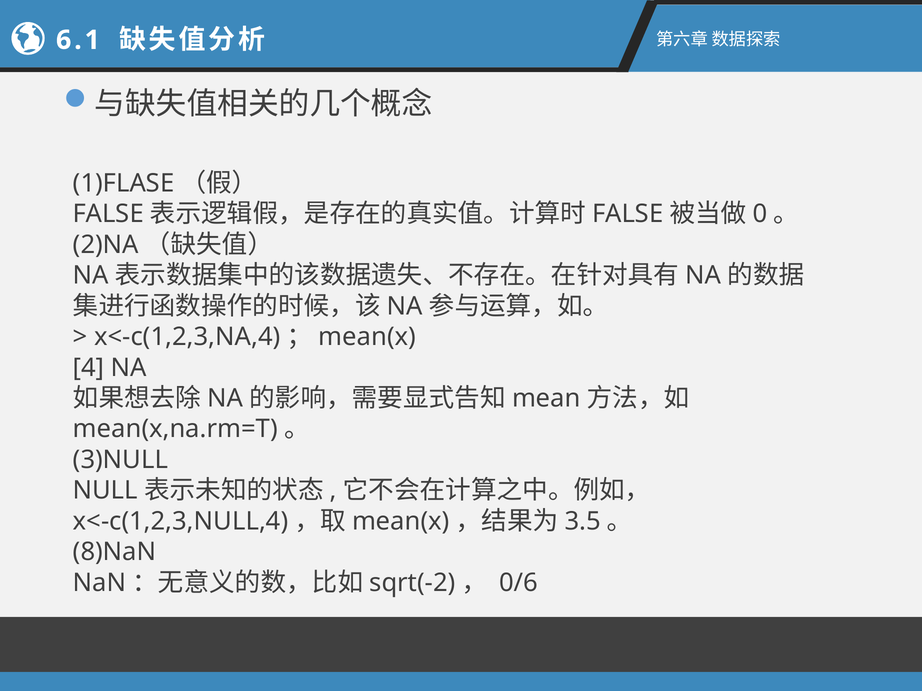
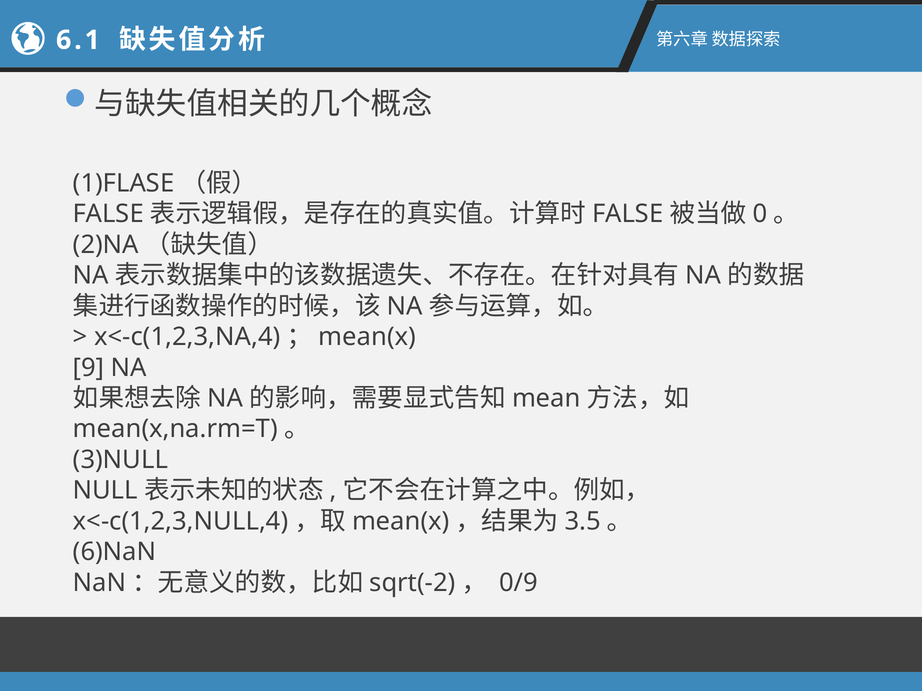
4: 4 -> 9
8)NaN: 8)NaN -> 6)NaN
0/6: 0/6 -> 0/9
